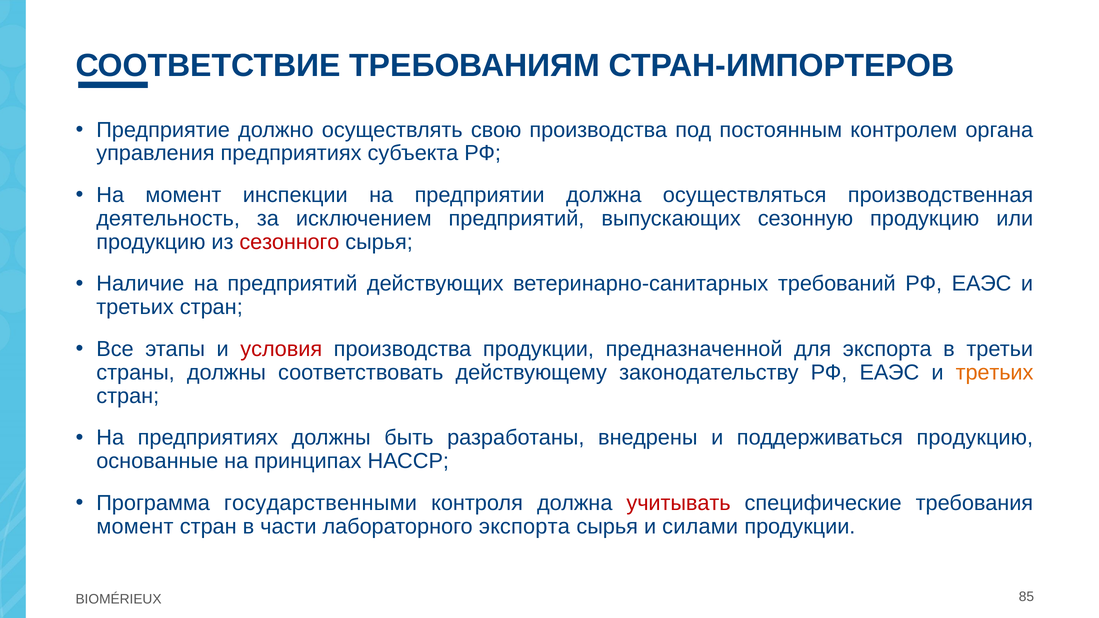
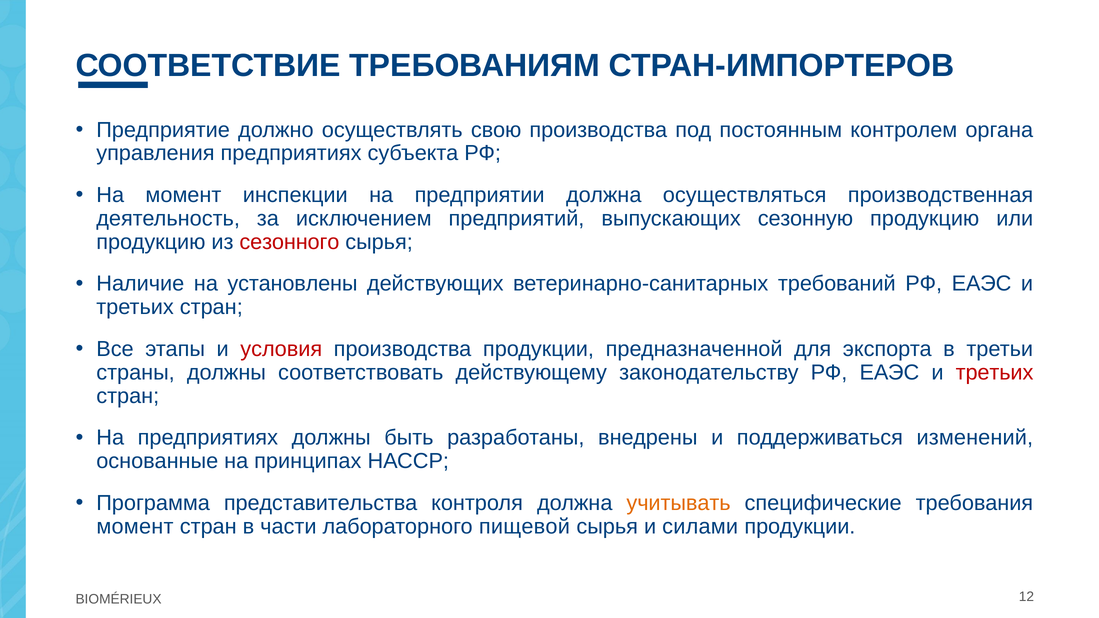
на предприятий: предприятий -> установлены
третьих at (995, 373) colour: orange -> red
поддерживаться продукцию: продукцию -> изменений
государственными: государственными -> представительства
учитывать colour: red -> orange
лабораторного экспорта: экспорта -> пищевой
85: 85 -> 12
